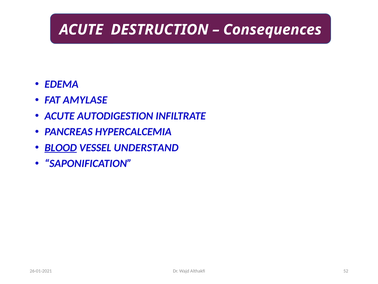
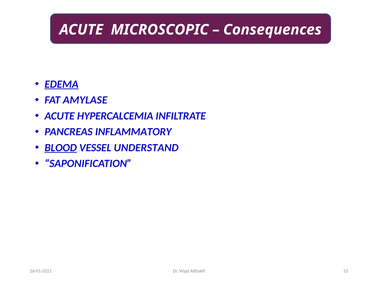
DESTRUCTION: DESTRUCTION -> MICROSCOPIC
EDEMA underline: none -> present
AUTODIGESTION: AUTODIGESTION -> HYPERCALCEMIA
HYPERCALCEMIA: HYPERCALCEMIA -> INFLAMMATORY
